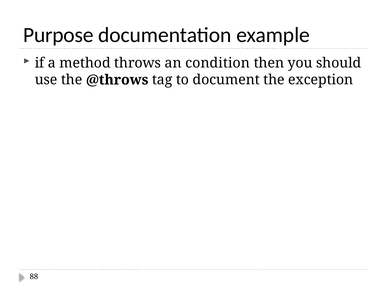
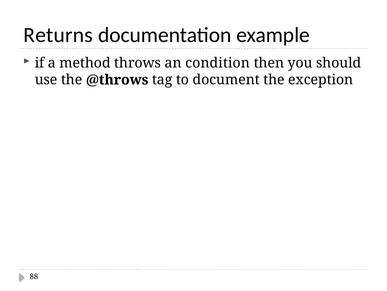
Purpose: Purpose -> Returns
